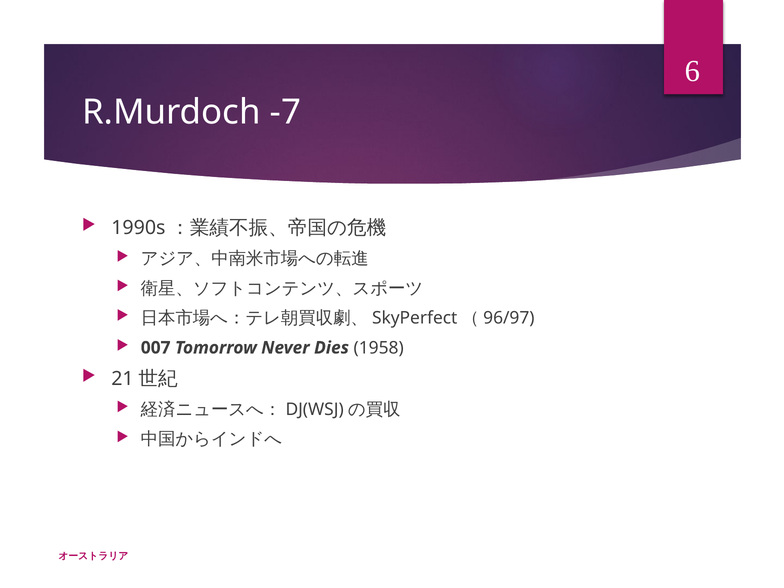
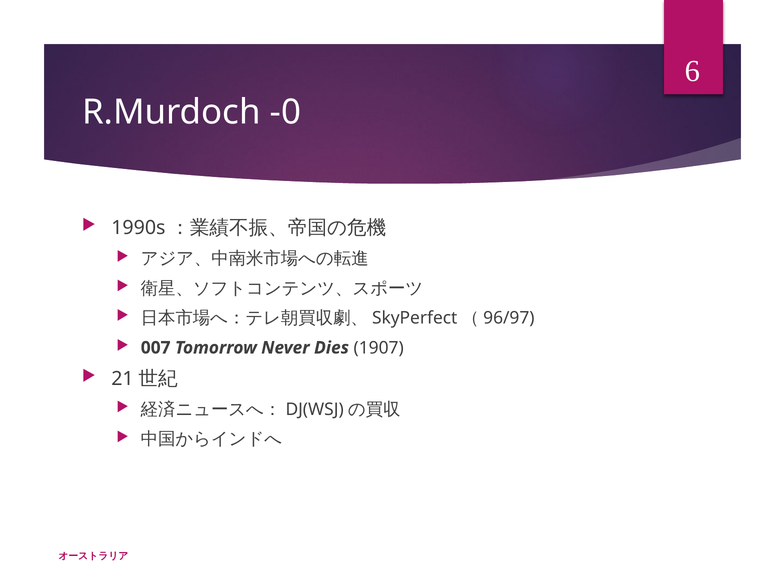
-7: -7 -> -0
1958: 1958 -> 1907
